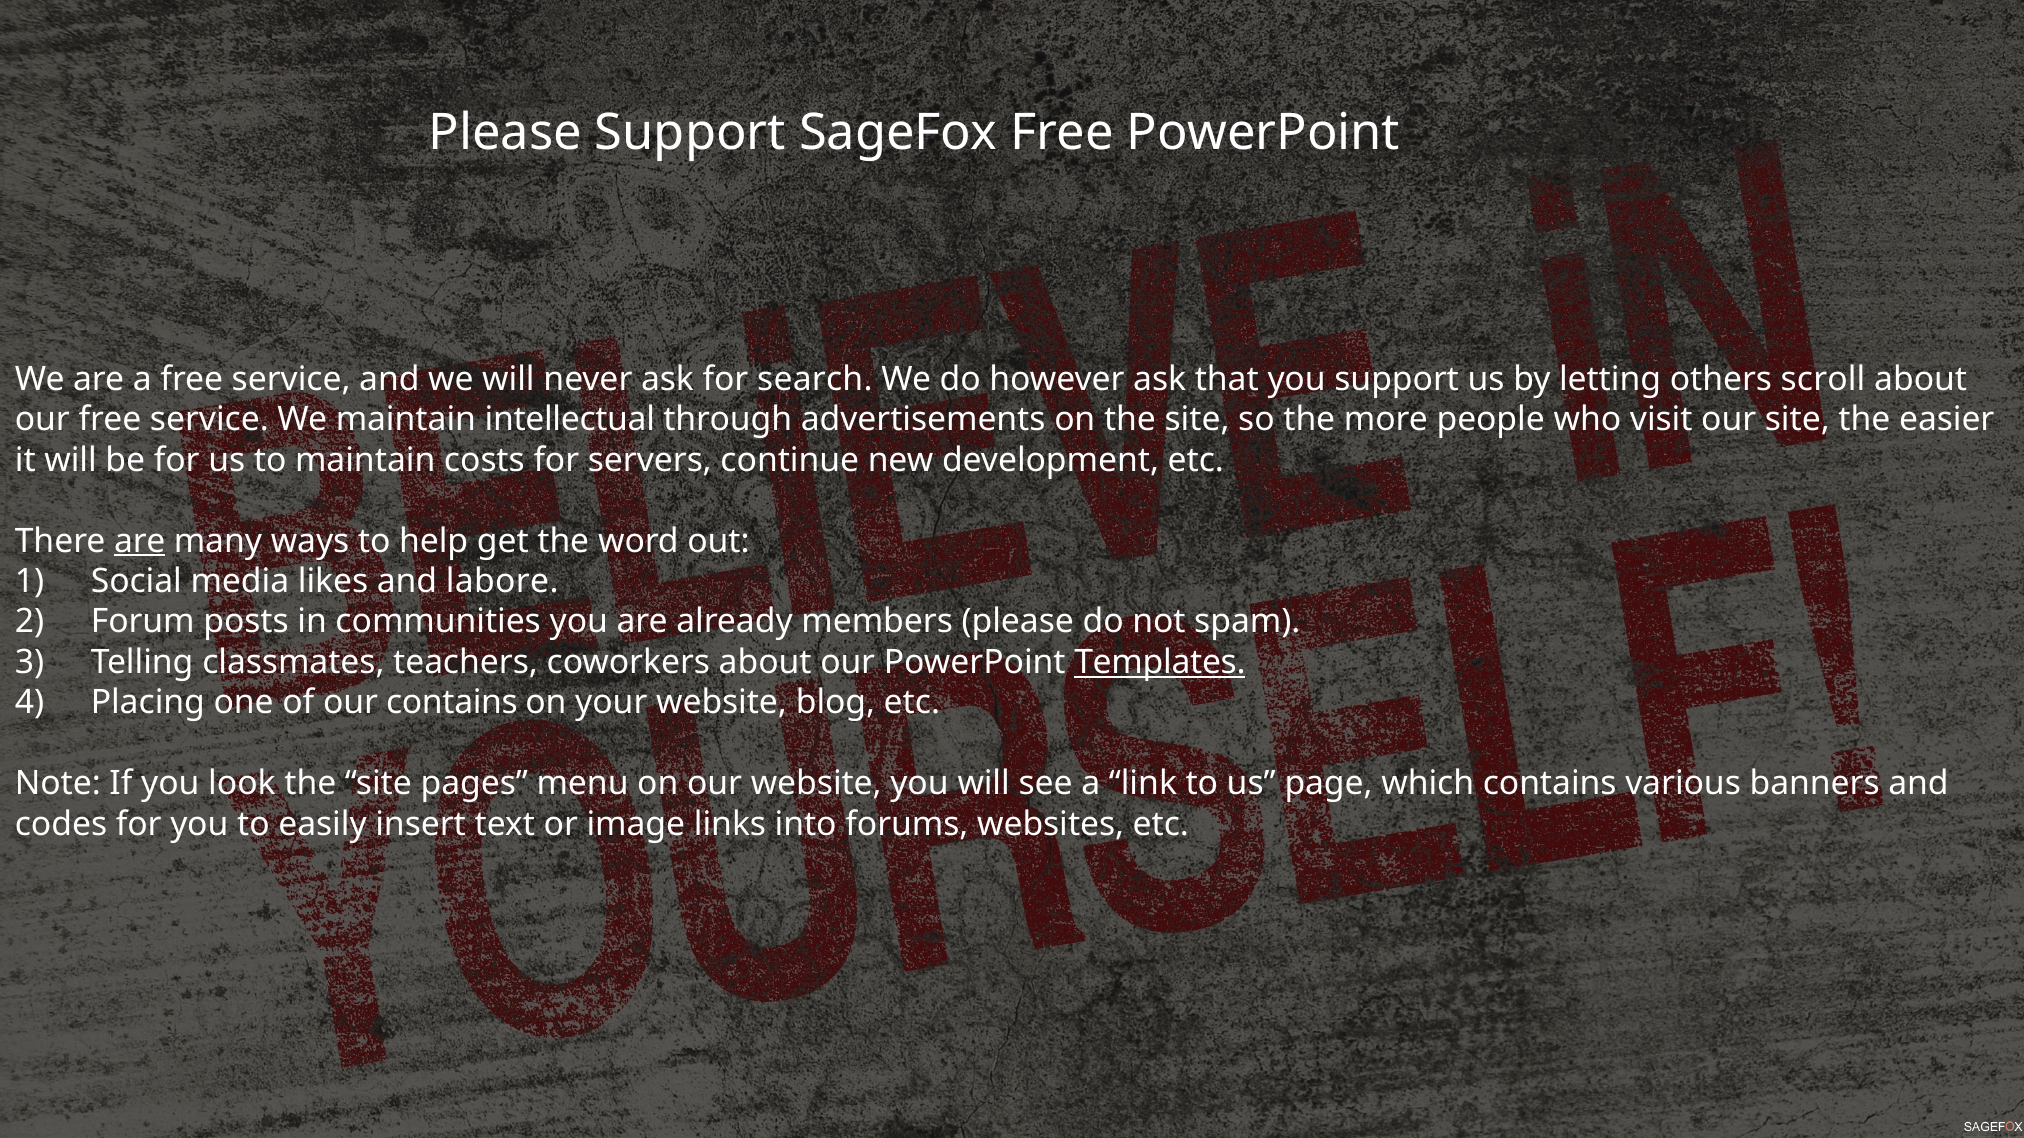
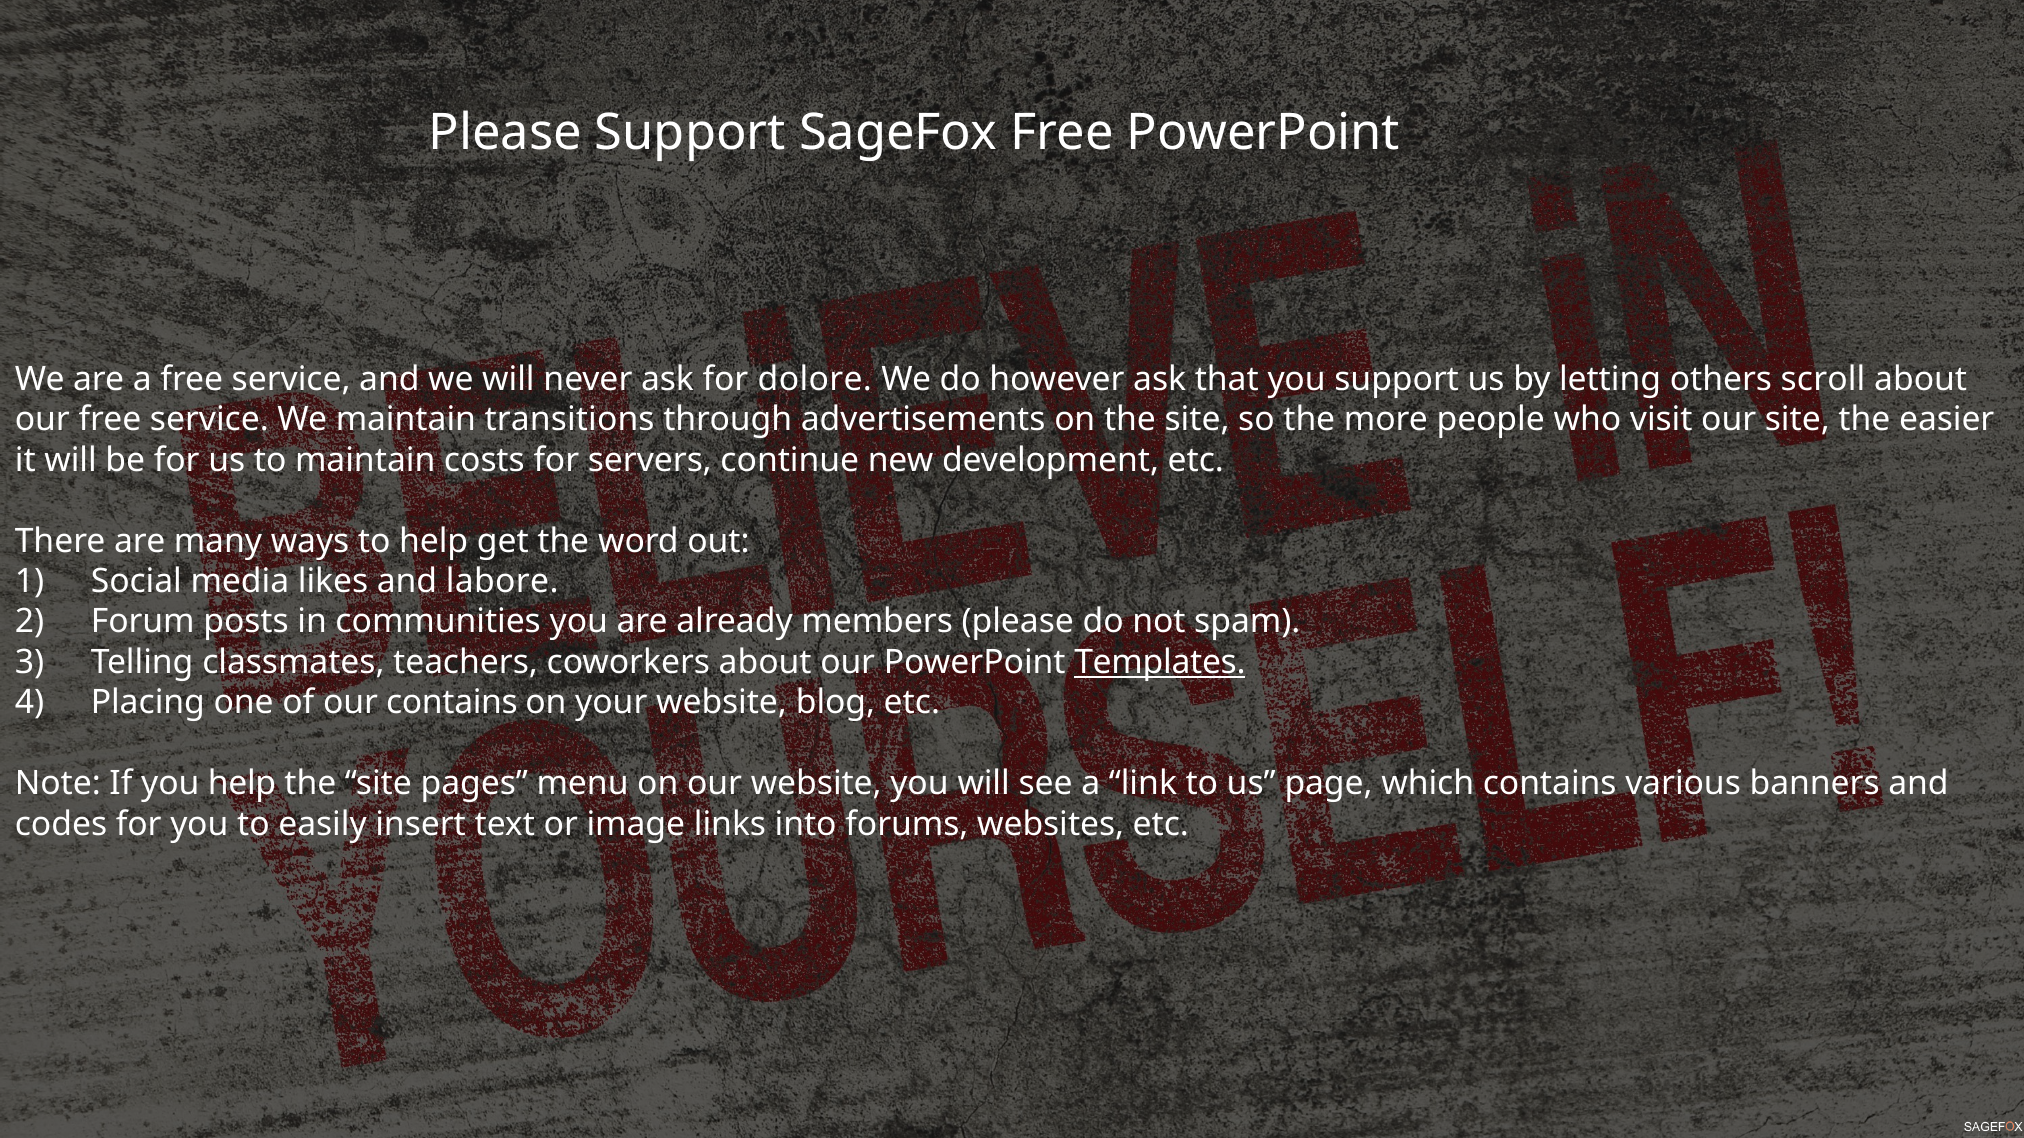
search: search -> dolore
intellectual: intellectual -> transitions
are at (140, 541) underline: present -> none
you look: look -> help
